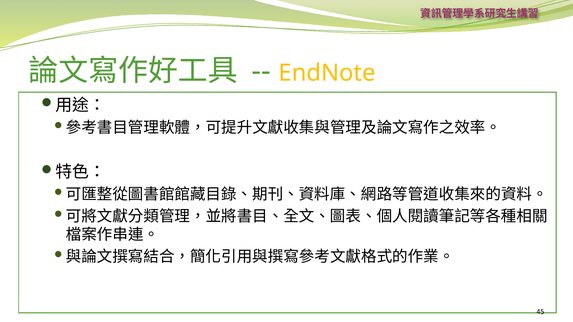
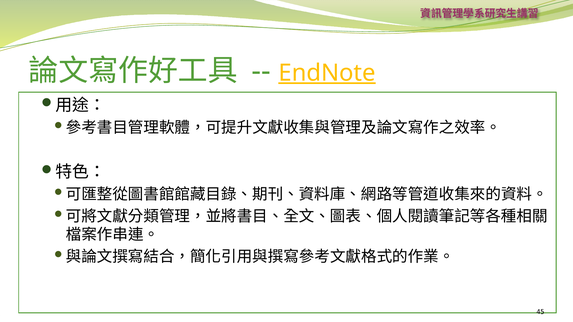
EndNote underline: none -> present
